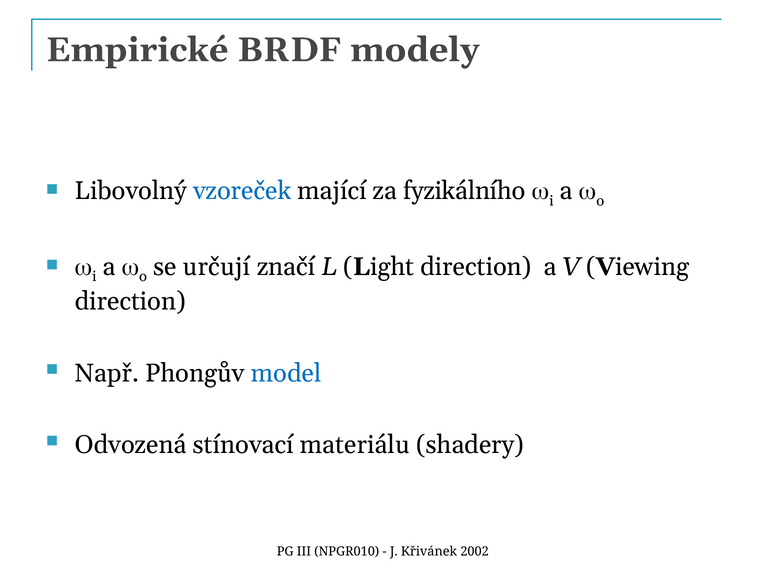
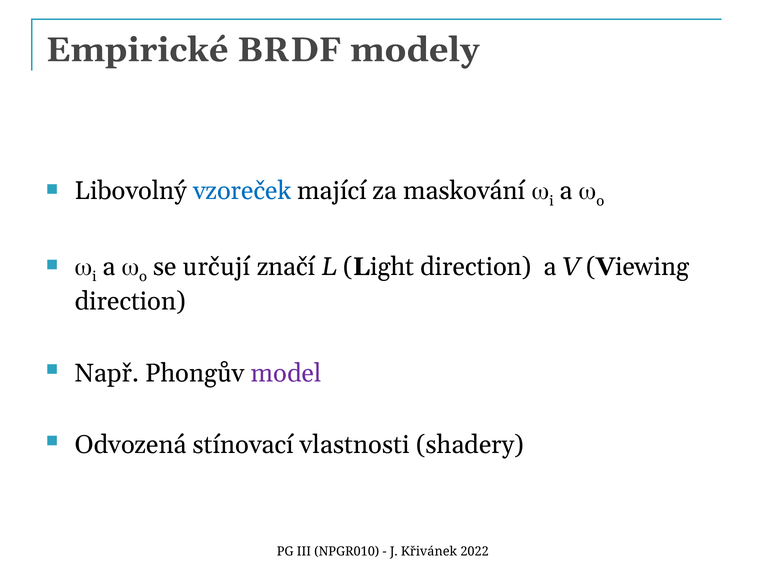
fyzikálního: fyzikálního -> maskování
model colour: blue -> purple
materiálu: materiálu -> vlastnosti
2002: 2002 -> 2022
